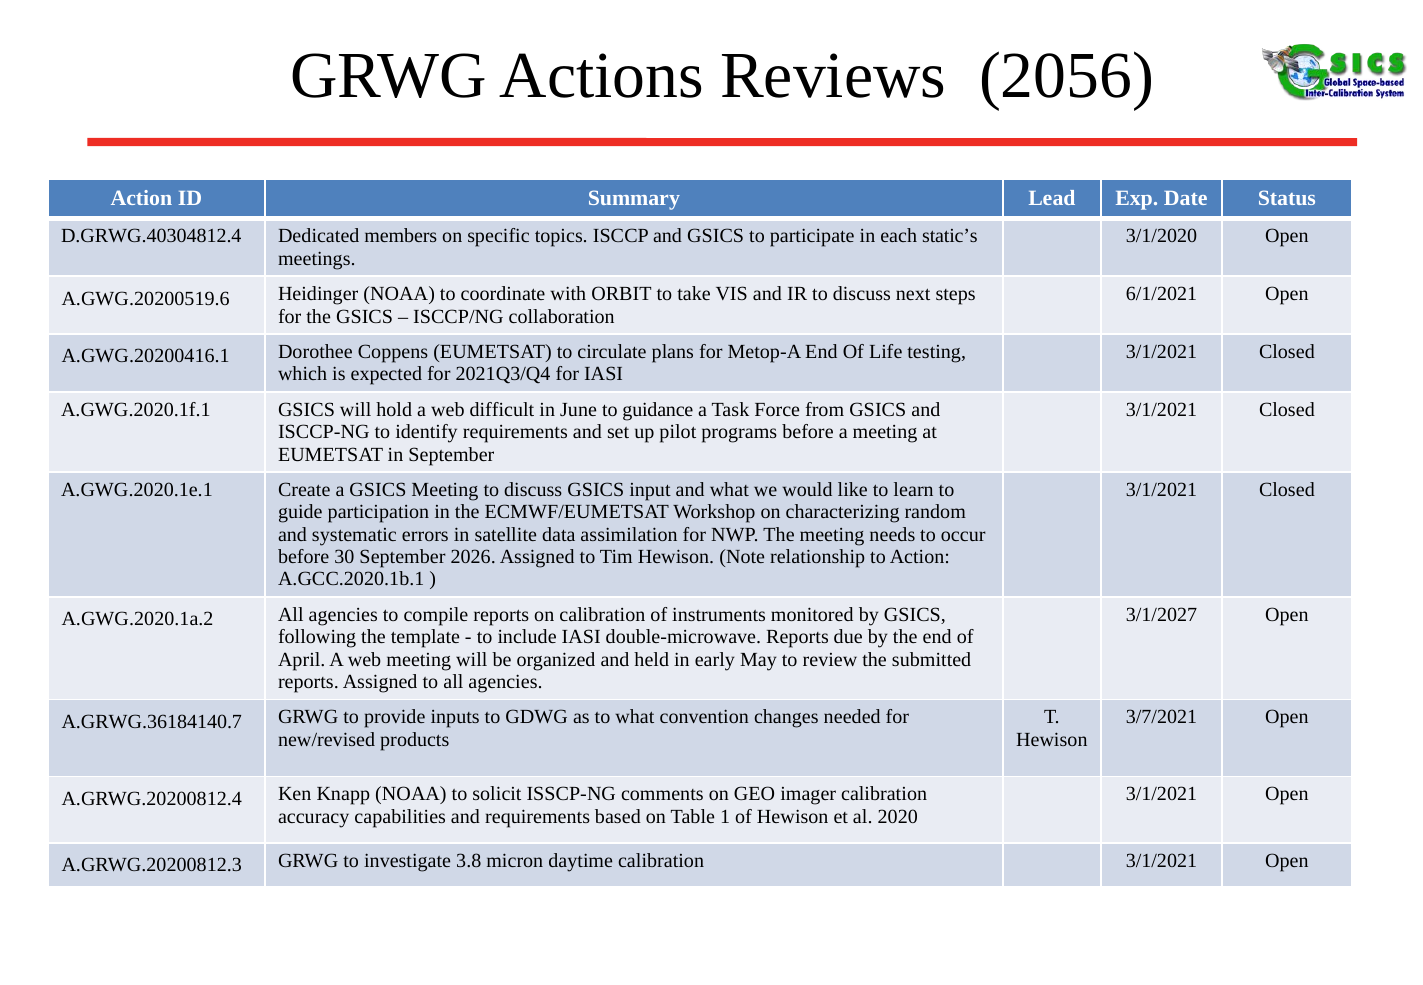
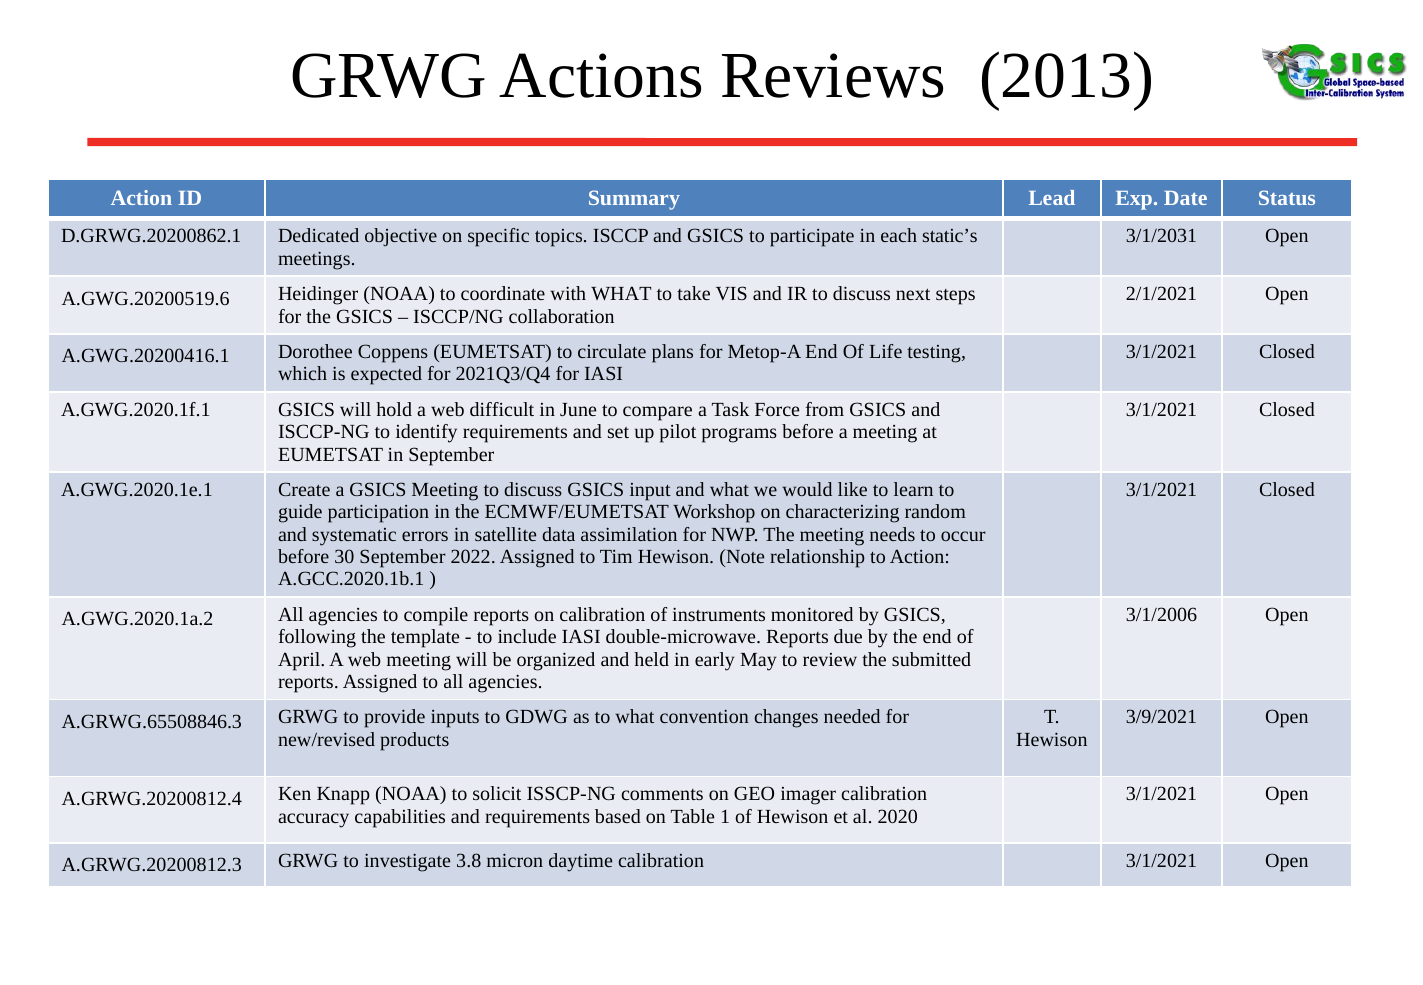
2056: 2056 -> 2013
D.GRWG.40304812.4: D.GRWG.40304812.4 -> D.GRWG.20200862.1
members: members -> objective
3/1/2020: 3/1/2020 -> 3/1/2031
6/1/2021: 6/1/2021 -> 2/1/2021
with ORBIT: ORBIT -> WHAT
guidance: guidance -> compare
2026: 2026 -> 2022
3/1/2027: 3/1/2027 -> 3/1/2006
3/7/2021: 3/7/2021 -> 3/9/2021
A.GRWG.36184140.7: A.GRWG.36184140.7 -> A.GRWG.65508846.3
